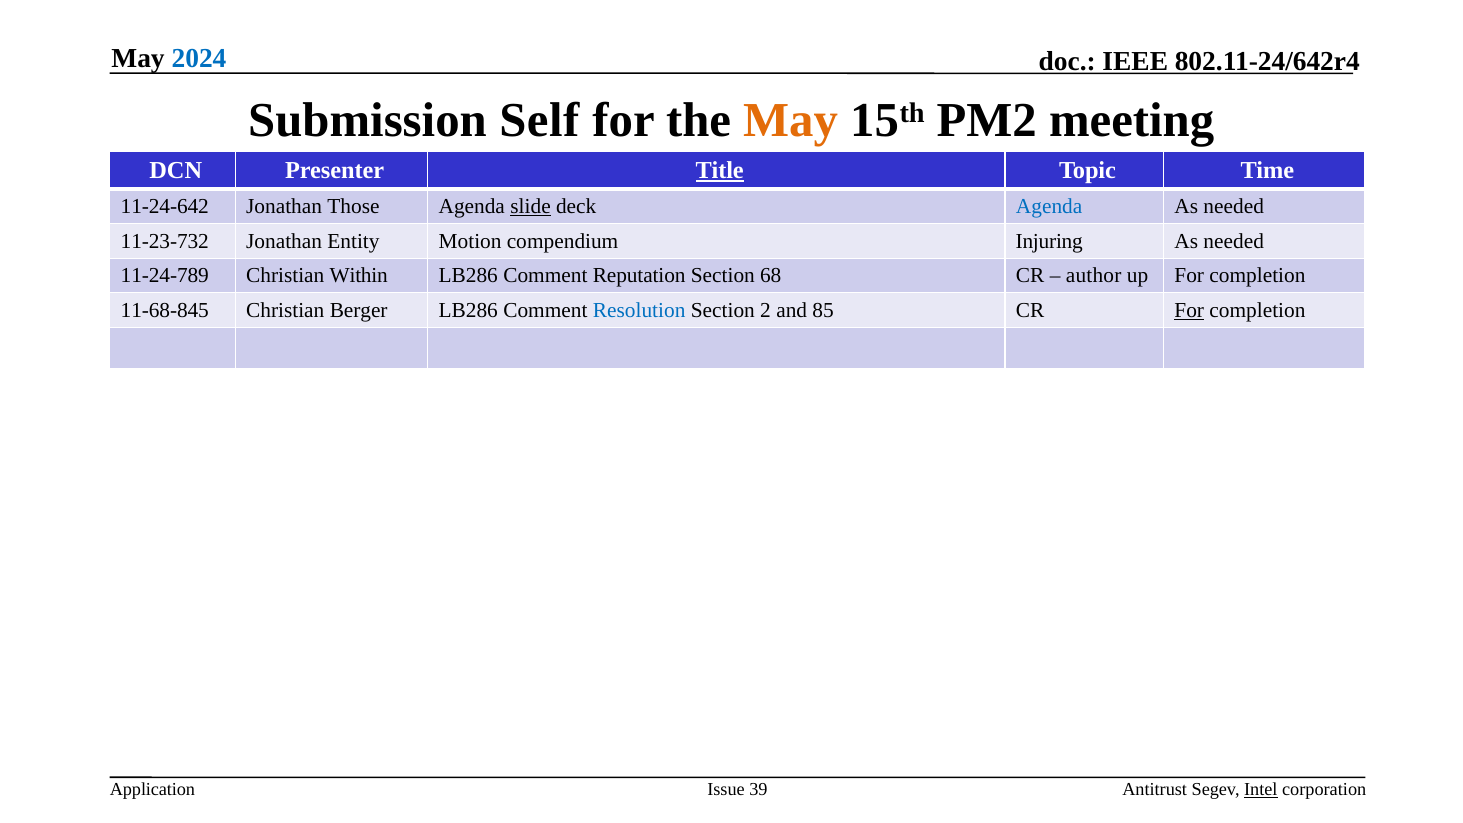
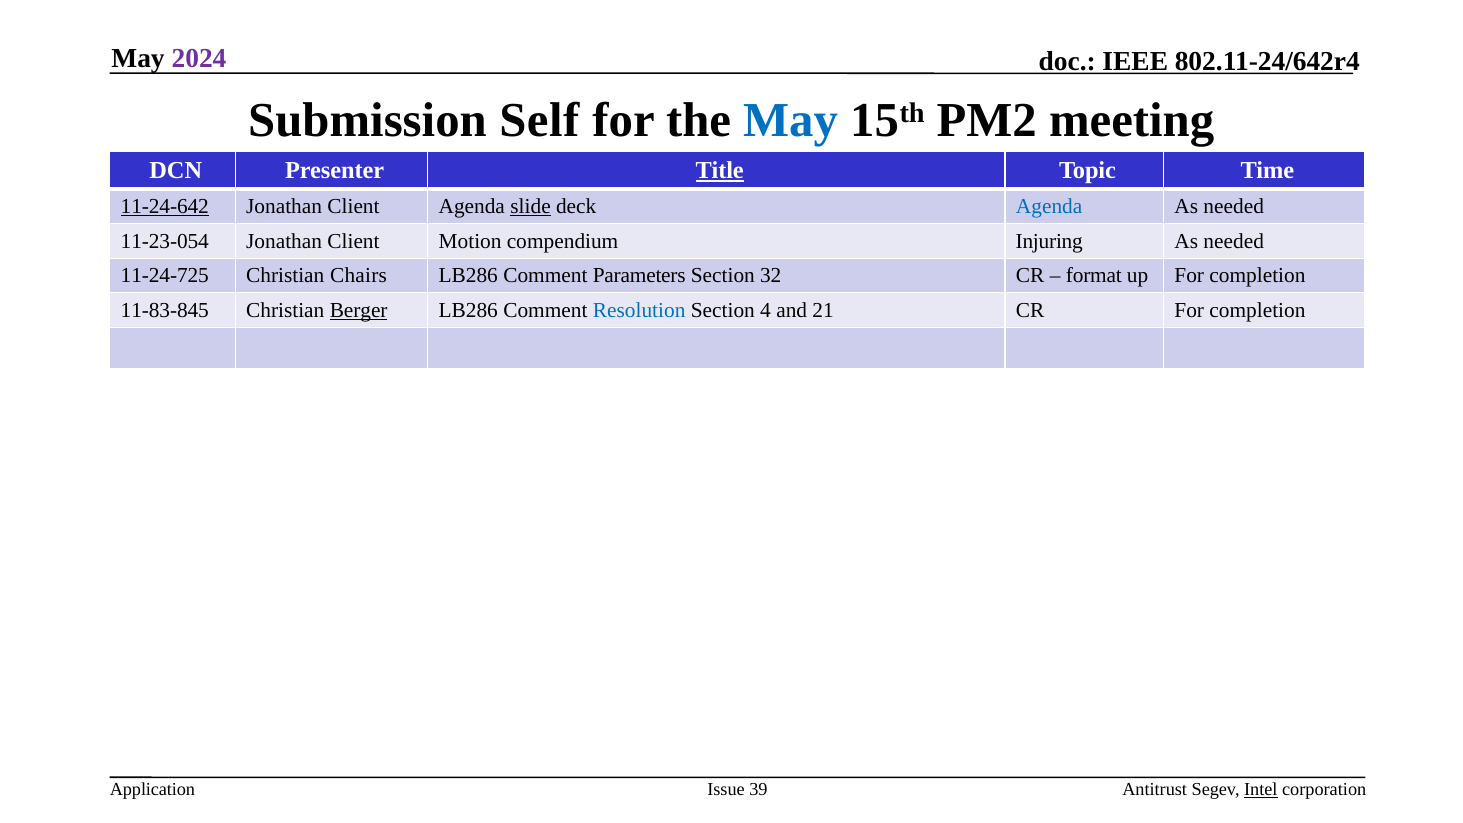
2024 colour: blue -> purple
May at (791, 121) colour: orange -> blue
11-24-642 underline: none -> present
Those at (354, 207): Those -> Client
11-23-732: 11-23-732 -> 11-23-054
Entity at (354, 241): Entity -> Client
11-24-789: 11-24-789 -> 11-24-725
Within: Within -> Chairs
Reputation: Reputation -> Parameters
68: 68 -> 32
author: author -> format
11-68-845: 11-68-845 -> 11-83-845
Berger underline: none -> present
2: 2 -> 4
85: 85 -> 21
For at (1189, 310) underline: present -> none
